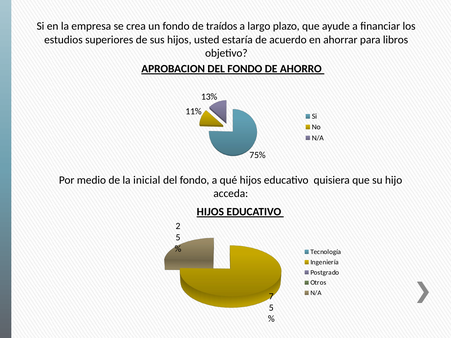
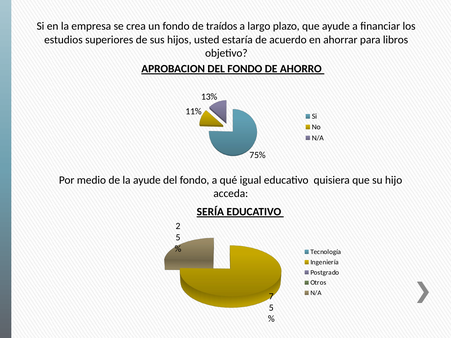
la inicial: inicial -> ayude
qué hijos: hijos -> igual
HIJOS at (210, 212): HIJOS -> SERÍA
